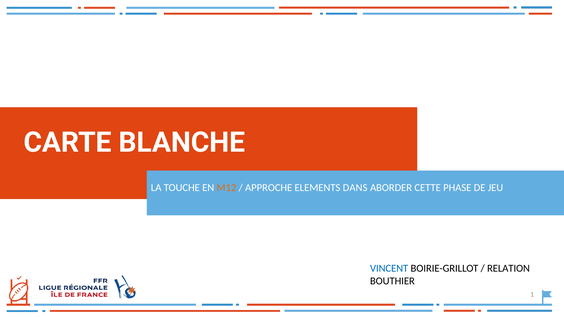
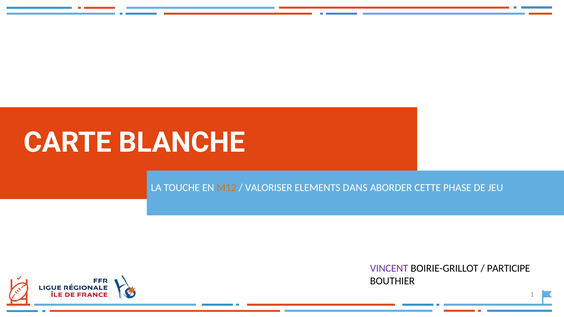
APPROCHE: APPROCHE -> VALORISER
VINCENT colour: blue -> purple
RELATION: RELATION -> PARTICIPE
